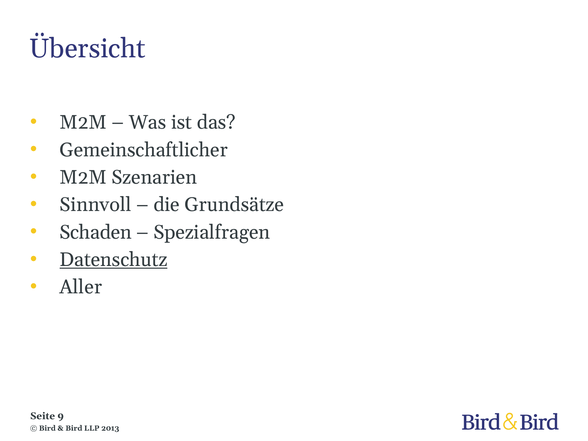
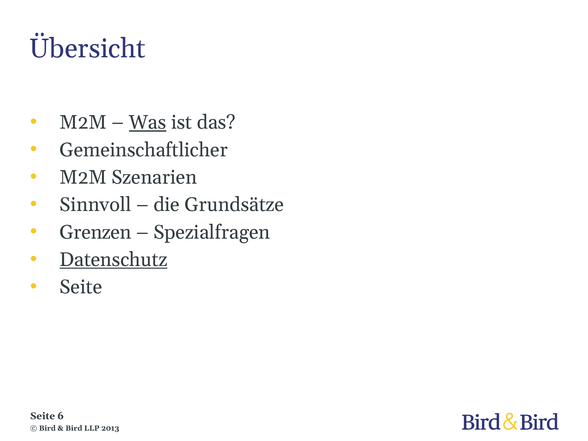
Was underline: none -> present
Schaden: Schaden -> Grenzen
Aller at (81, 287): Aller -> Seite
9: 9 -> 6
